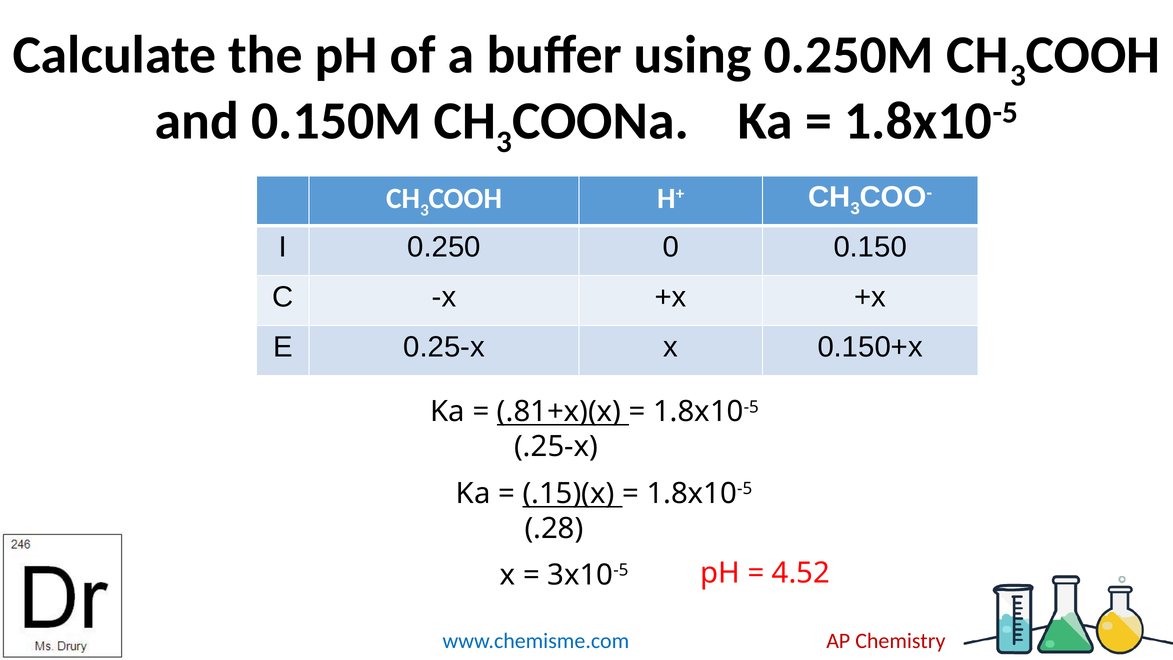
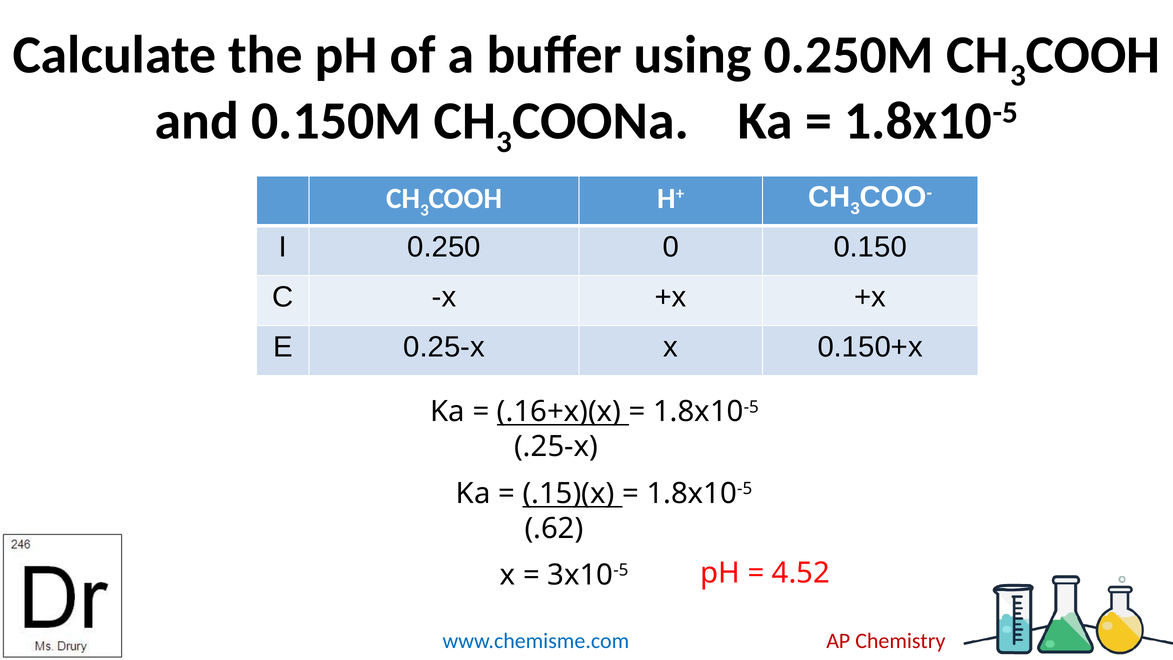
.81+x)(x: .81+x)(x -> .16+x)(x
.28: .28 -> .62
